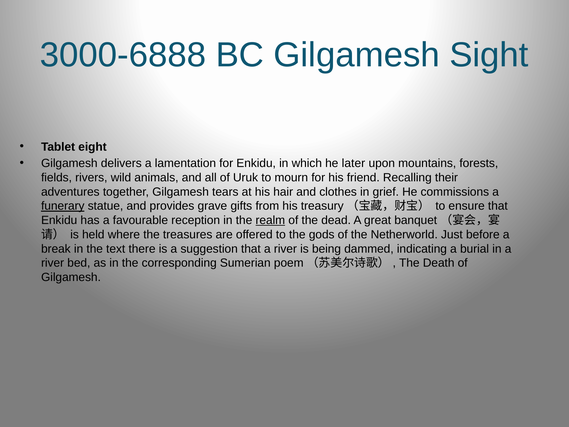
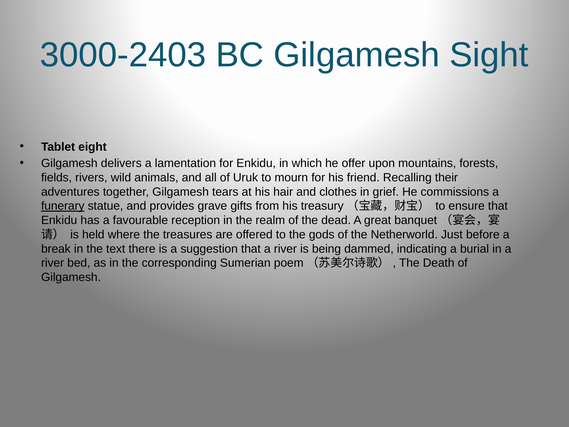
3000-6888: 3000-6888 -> 3000-2403
later: later -> offer
realm underline: present -> none
